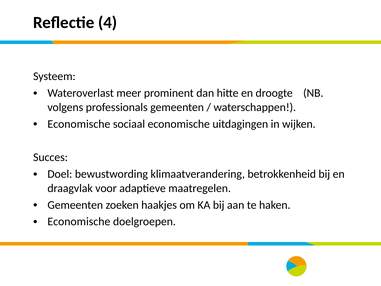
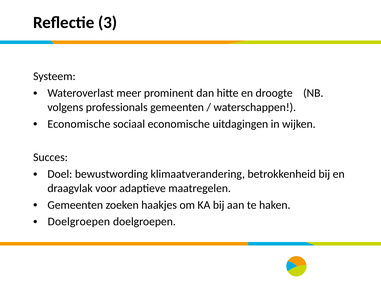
4: 4 -> 3
Economische at (79, 221): Economische -> Doelgroepen
